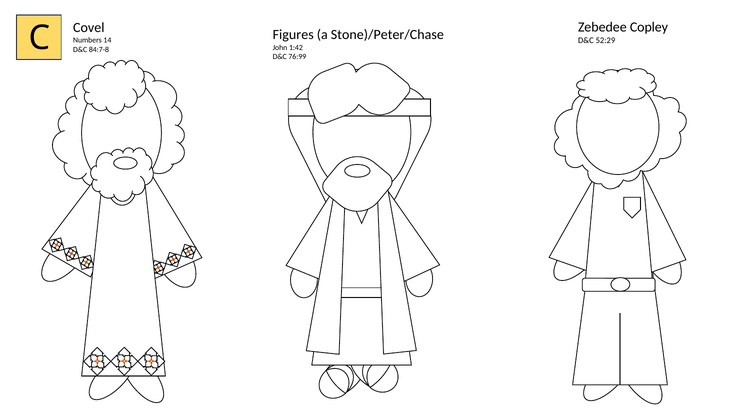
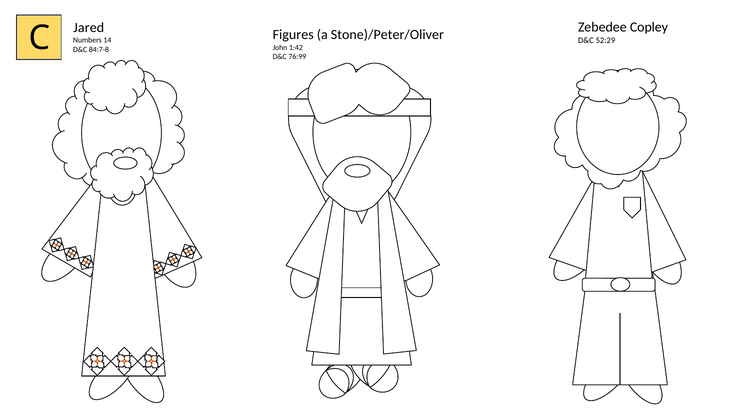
Covel: Covel -> Jared
Stone)/Peter/Chase: Stone)/Peter/Chase -> Stone)/Peter/Oliver
